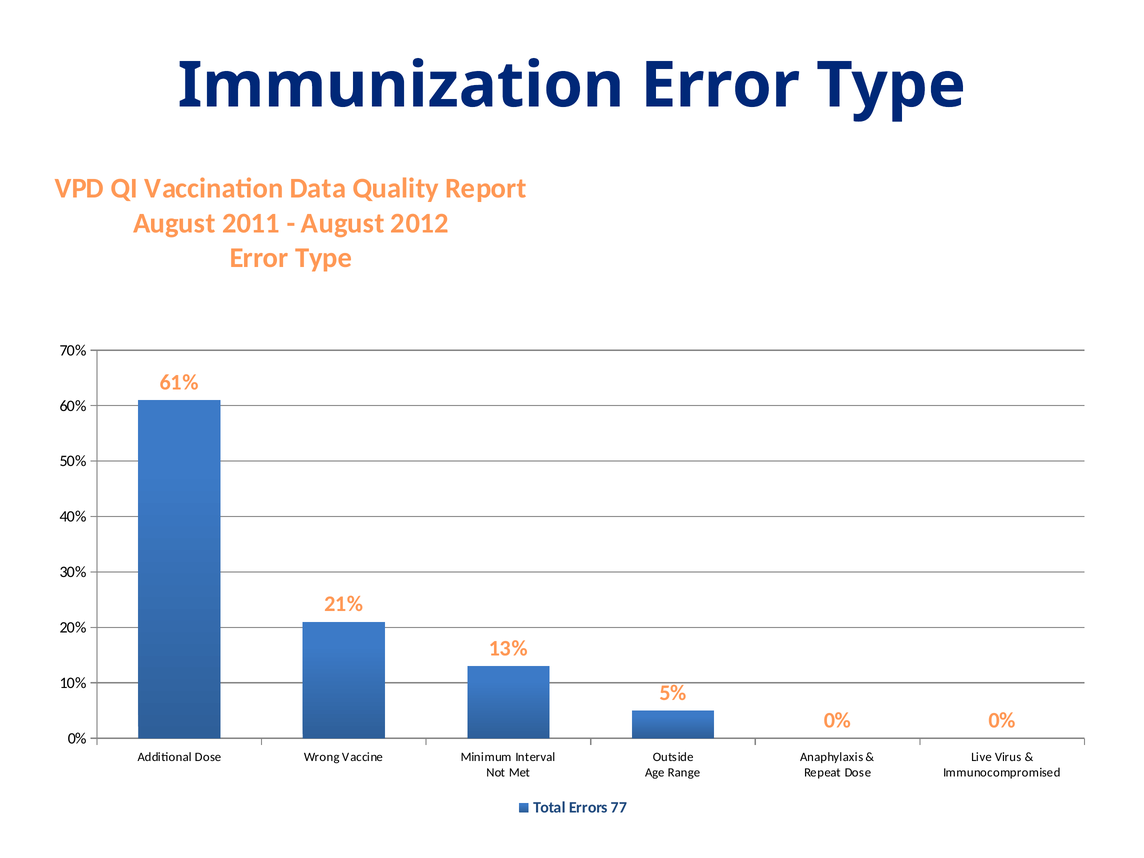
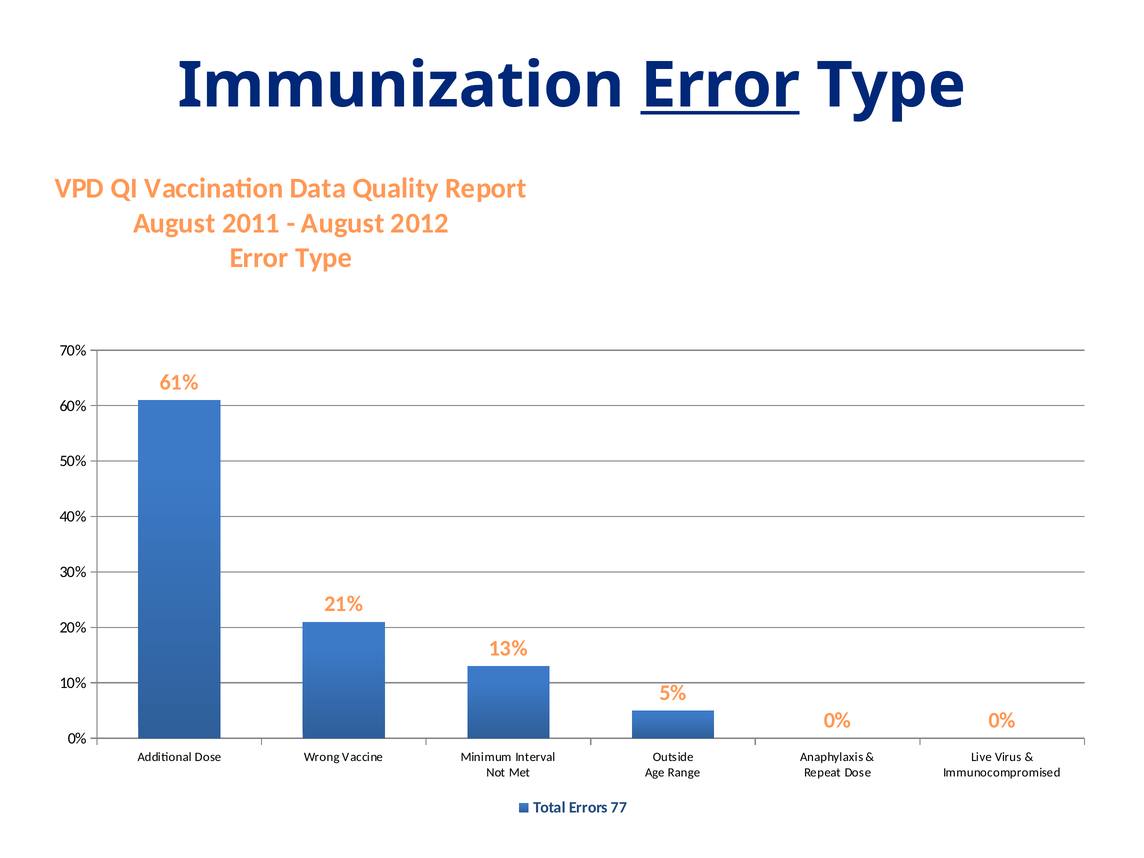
Error at (720, 85) underline: none -> present
